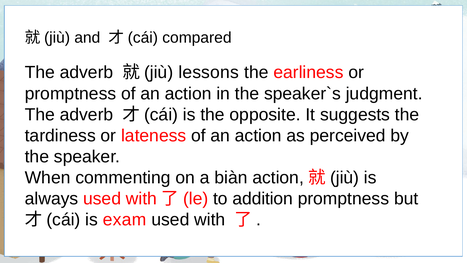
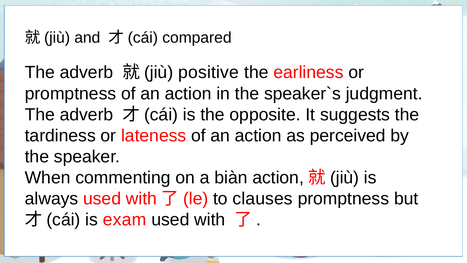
lessons: lessons -> positive
addition: addition -> clauses
